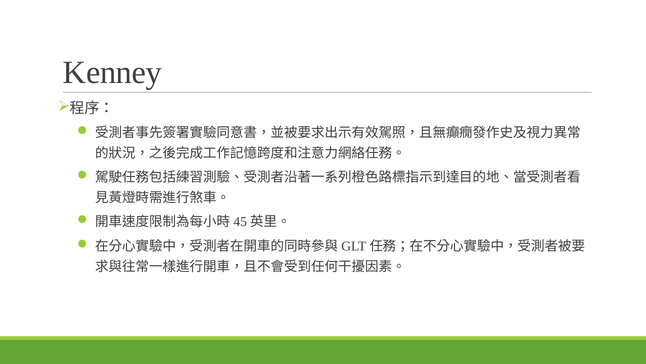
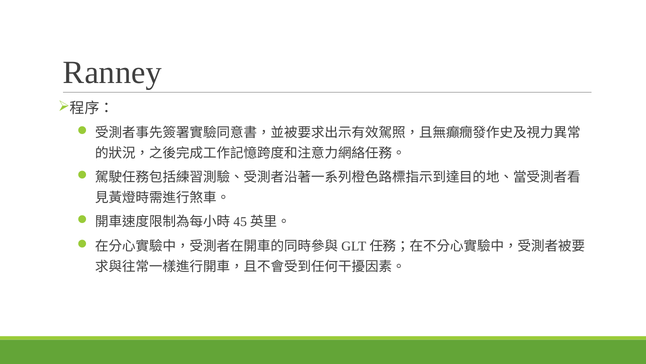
Kenney: Kenney -> Ranney
